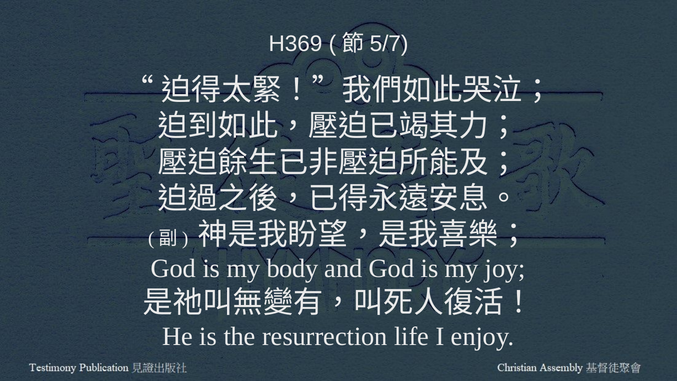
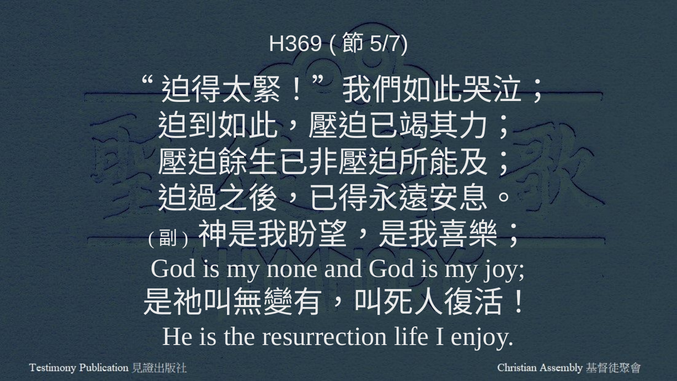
body: body -> none
